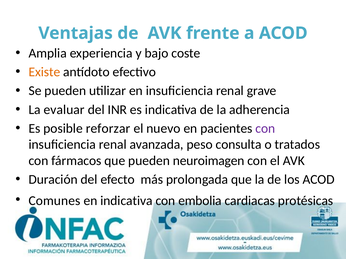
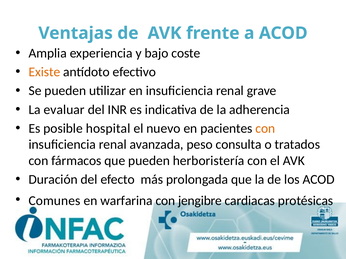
reforzar: reforzar -> hospital
con at (265, 129) colour: purple -> orange
neuroimagen: neuroimagen -> herboristería
en indicativa: indicativa -> warfarina
embolia: embolia -> jengibre
